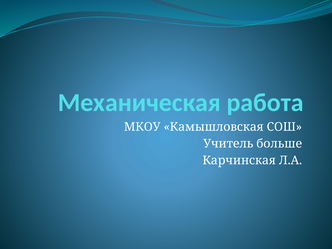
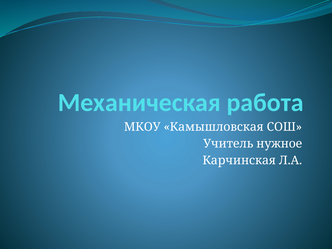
больше: больше -> нужное
